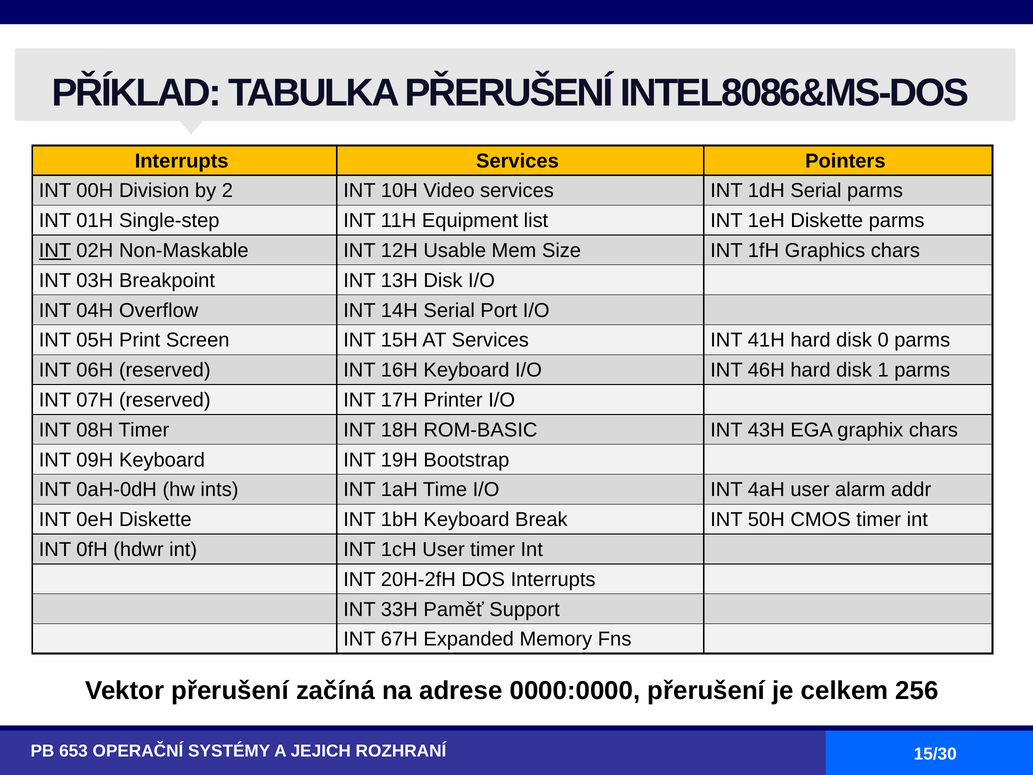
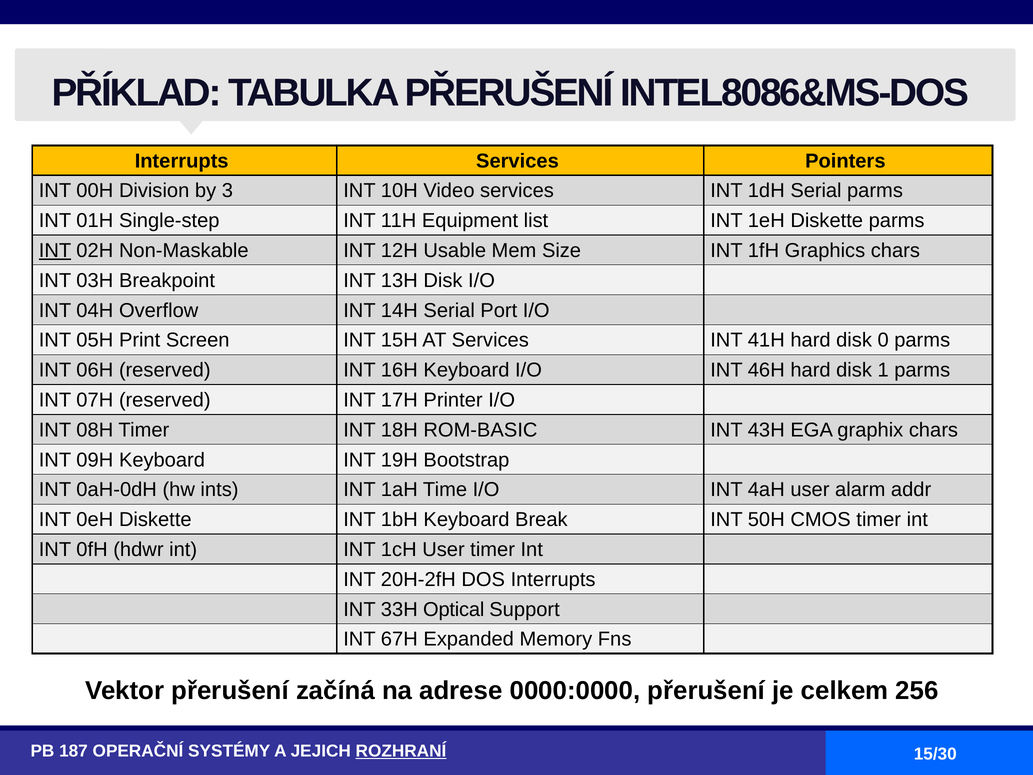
2: 2 -> 3
Paměť: Paměť -> Optical
653: 653 -> 187
ROZHRANÍ underline: none -> present
